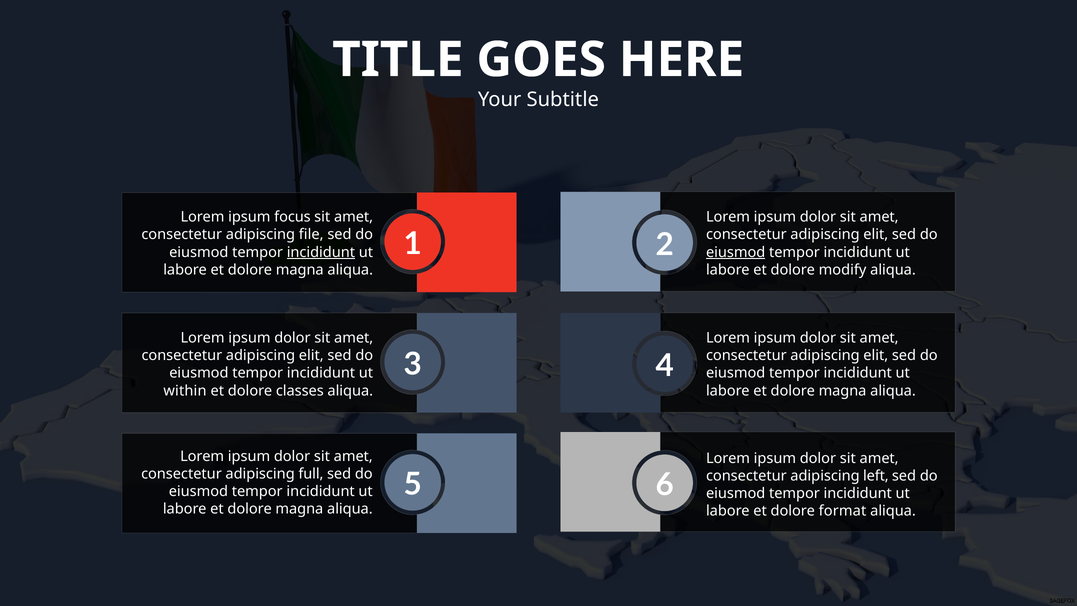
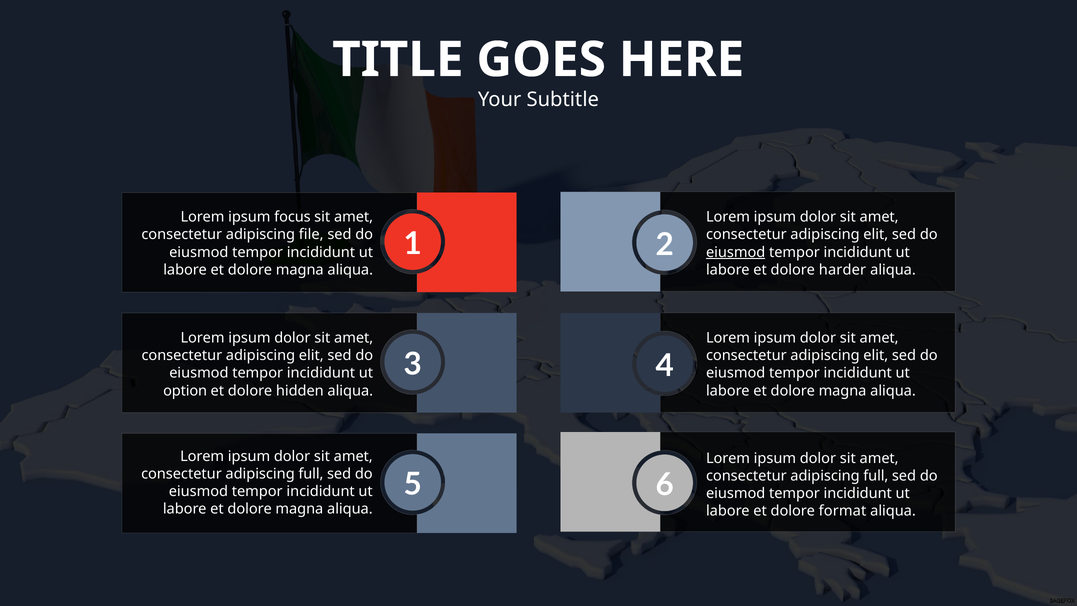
incididunt at (321, 252) underline: present -> none
modify: modify -> harder
within: within -> option
classes: classes -> hidden
left at (876, 476): left -> full
